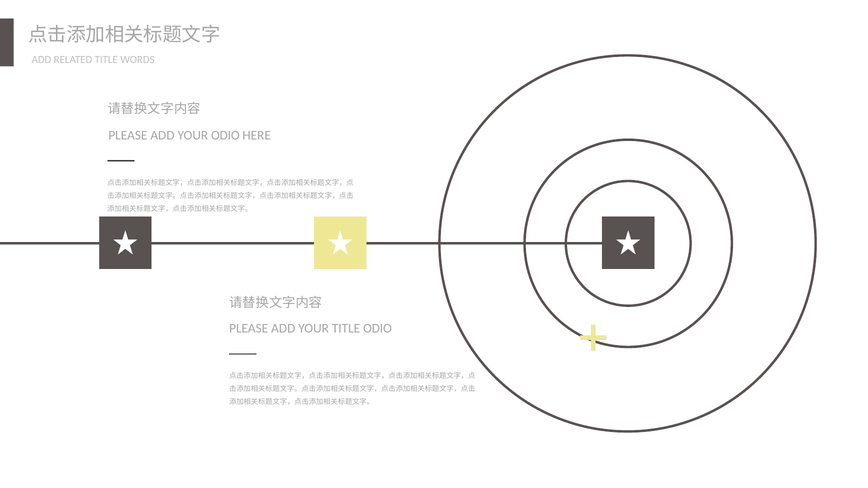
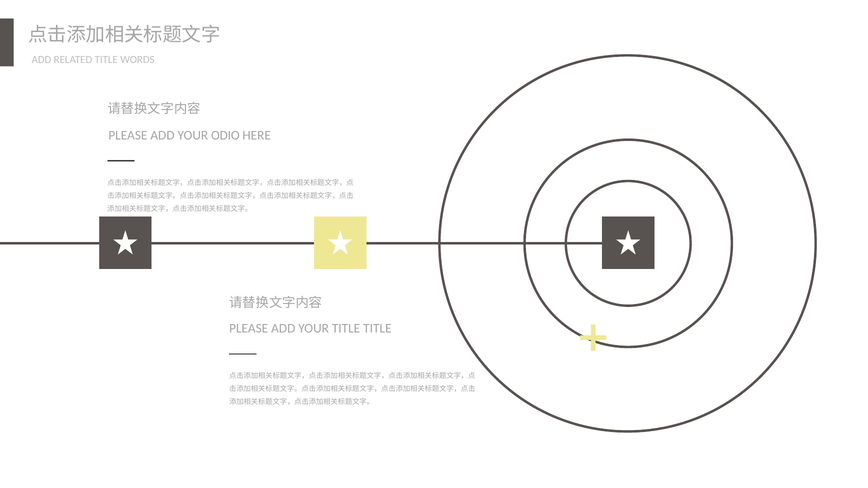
TITLE ODIO: ODIO -> TITLE
